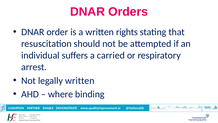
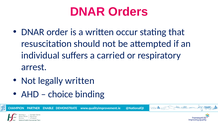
rights: rights -> occur
where: where -> choice
